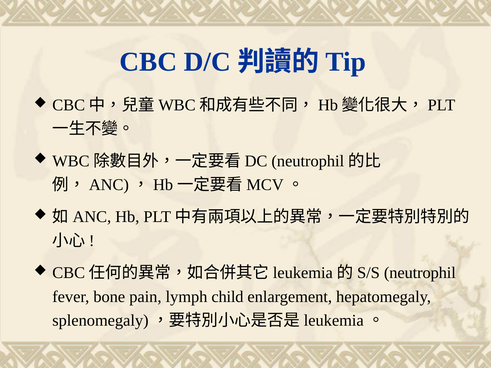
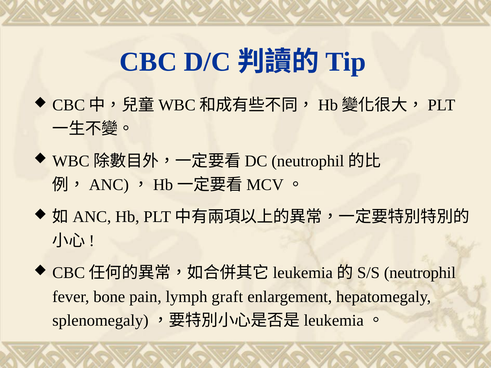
child: child -> graft
